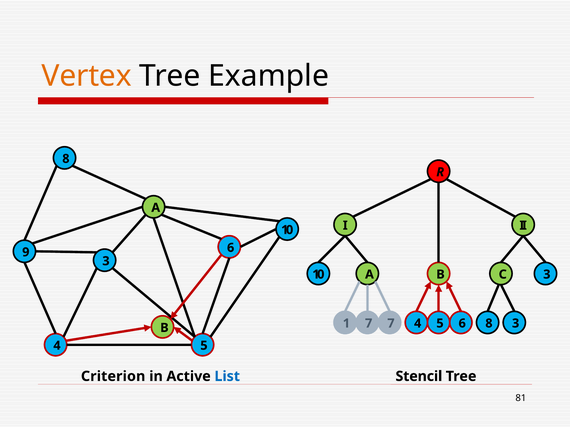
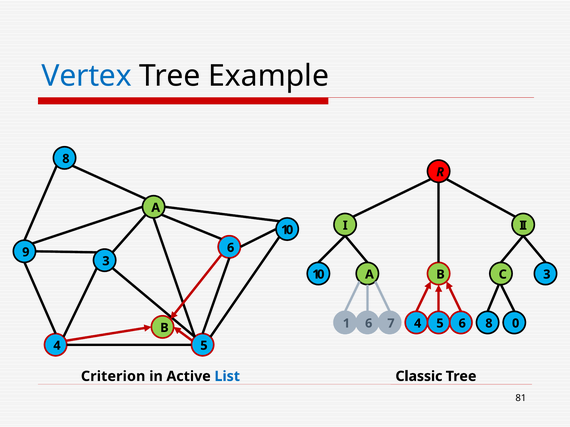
Vertex colour: orange -> blue
1 7: 7 -> 6
8 3: 3 -> 0
Stencil: Stencil -> Classic
